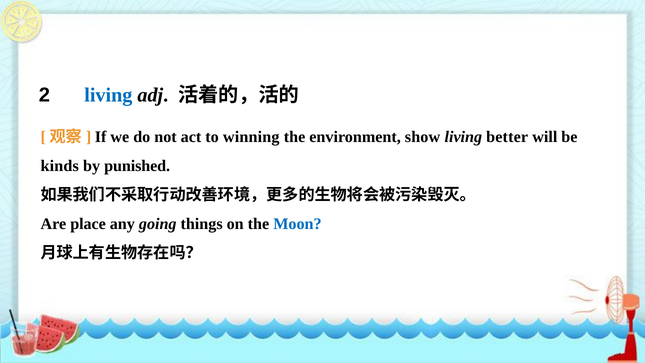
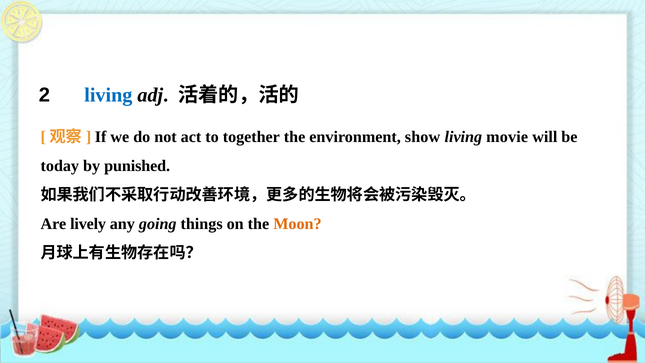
winning: winning -> together
better: better -> movie
kinds: kinds -> today
place: place -> lively
Moon colour: blue -> orange
